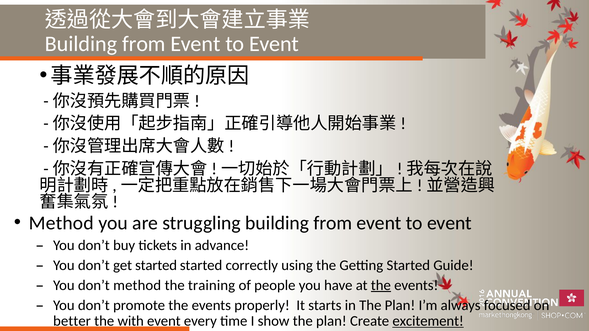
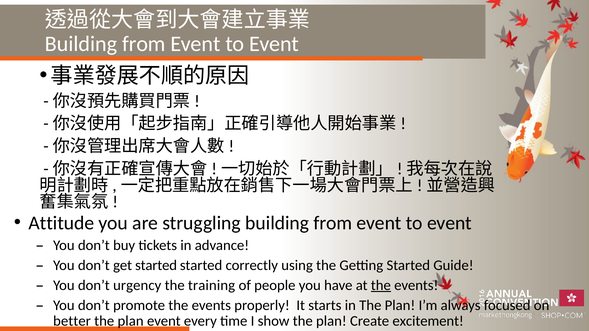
Method at (61, 223): Method -> Attitude
don’t method: method -> urgency
with at (131, 321): with -> plan
excitement underline: present -> none
